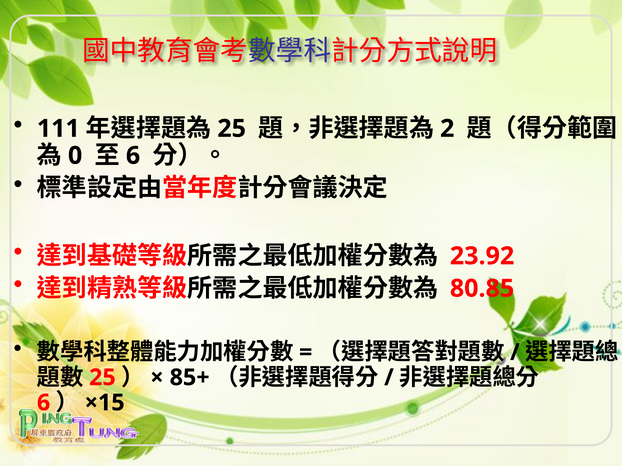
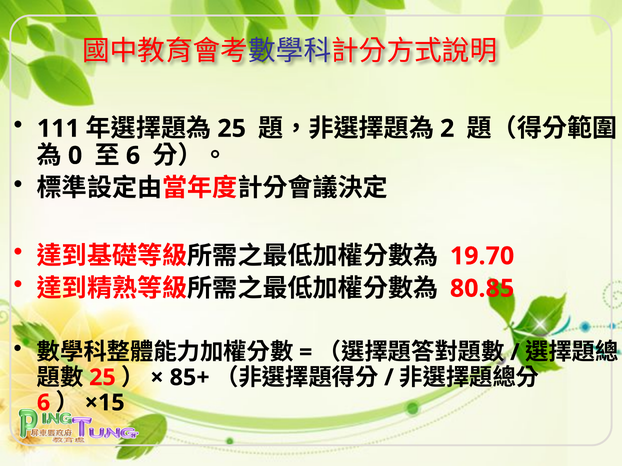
23.92: 23.92 -> 19.70
